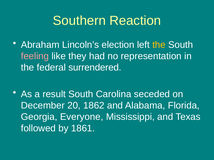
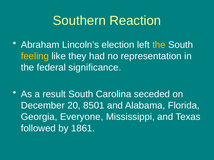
feeling colour: pink -> yellow
surrendered: surrendered -> significance
1862: 1862 -> 8501
